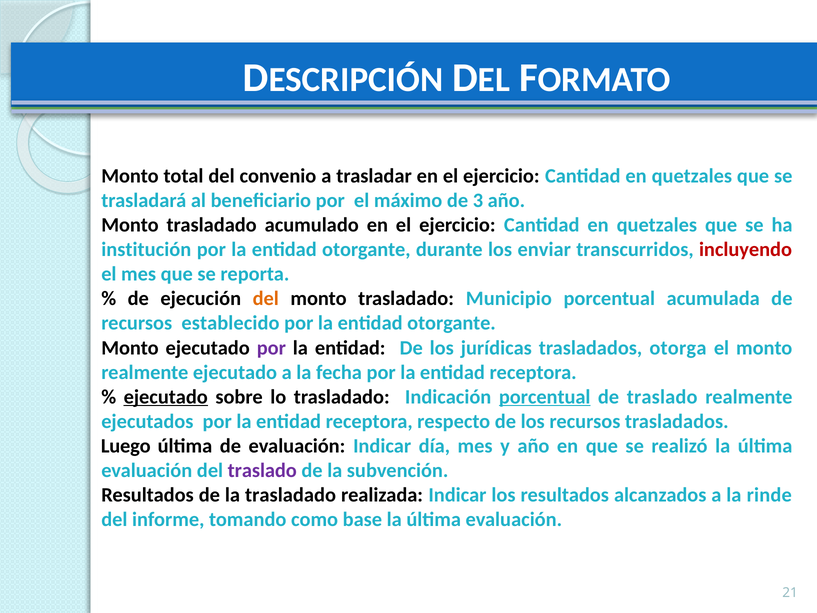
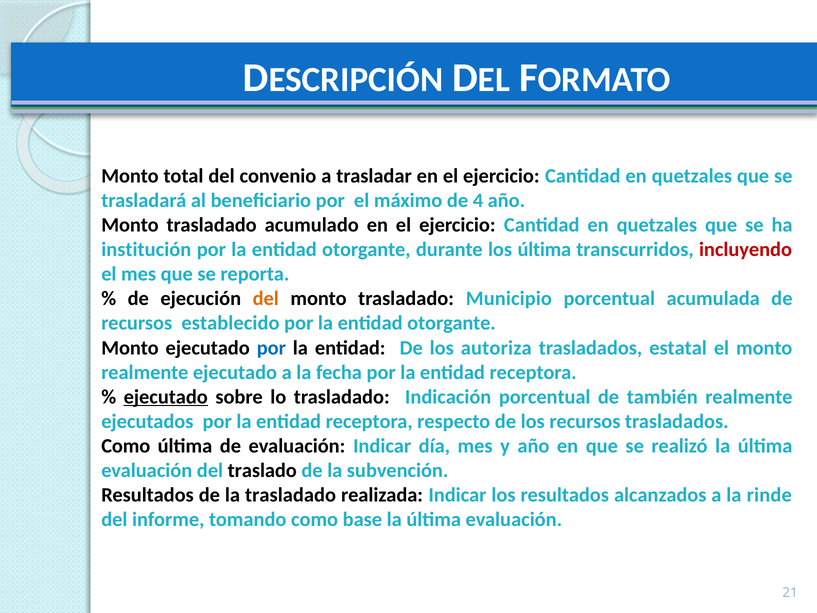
3: 3 -> 4
los enviar: enviar -> última
por at (271, 348) colour: purple -> blue
jurídicas: jurídicas -> autoriza
otorga: otorga -> estatal
porcentual at (545, 397) underline: present -> none
de traslado: traslado -> también
Luego at (126, 446): Luego -> Como
traslado at (262, 470) colour: purple -> black
